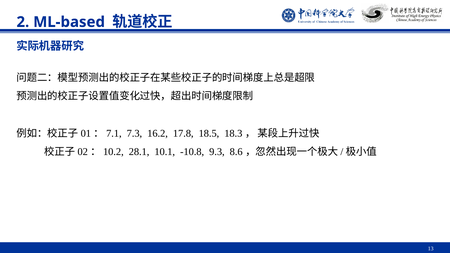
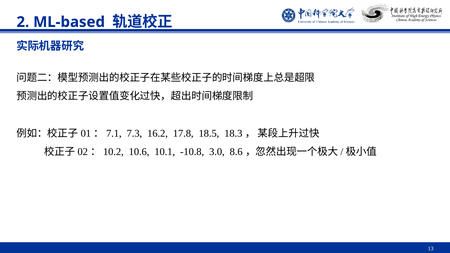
28.1: 28.1 -> 10.6
9.3: 9.3 -> 3.0
